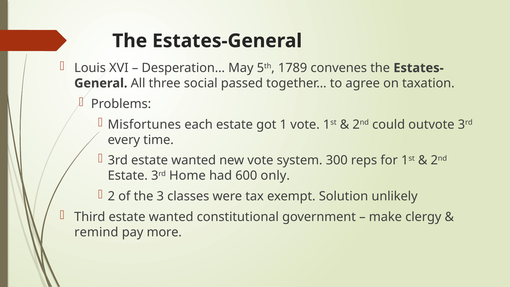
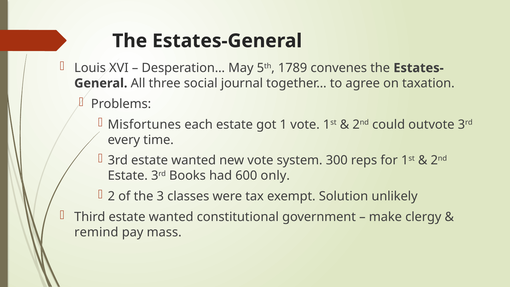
passed: passed -> journal
Home: Home -> Books
more: more -> mass
